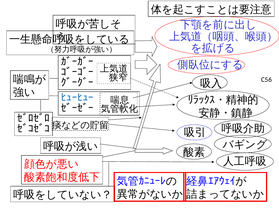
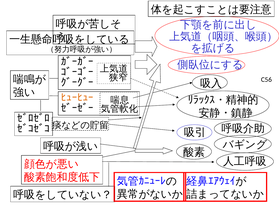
ﾋｭｰﾋｭｰ colour: blue -> orange
